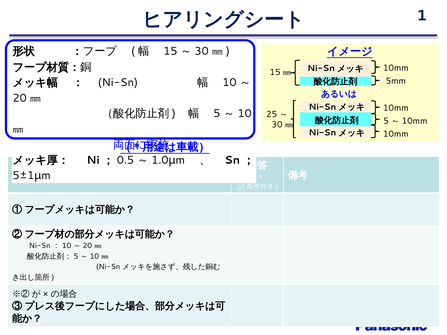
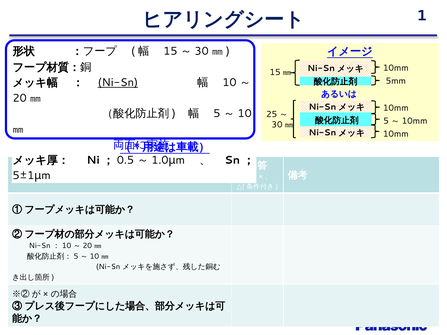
Ni-Sn at (118, 83) underline: none -> present
